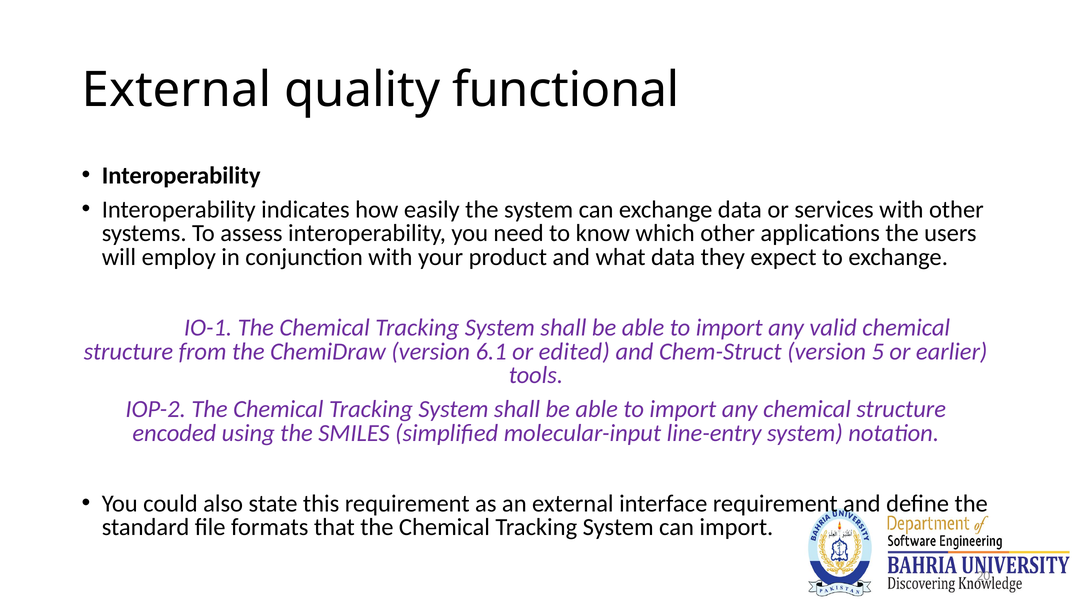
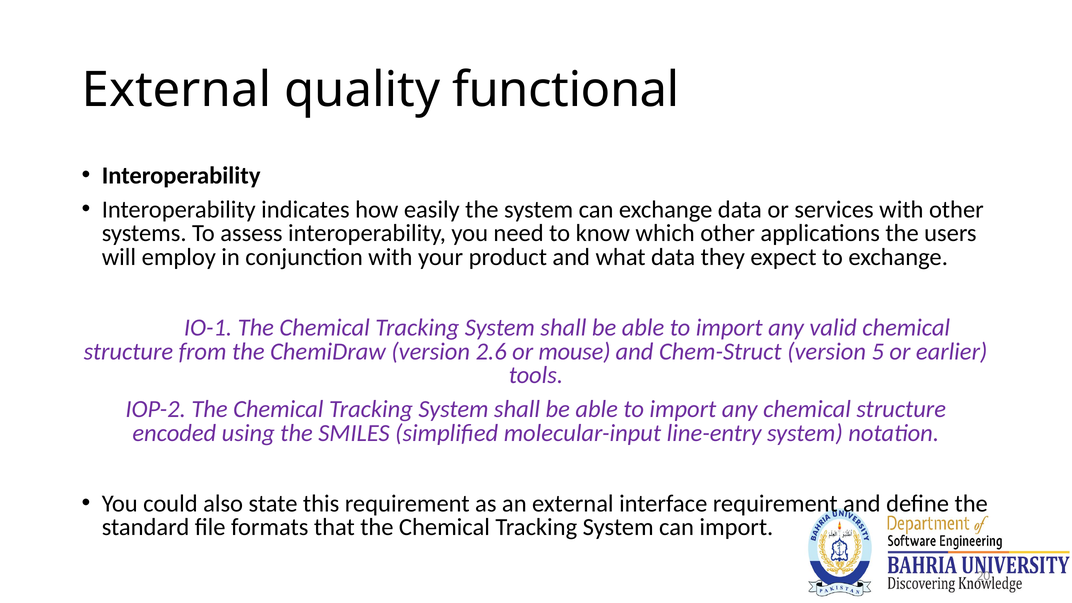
6.1: 6.1 -> 2.6
edited: edited -> mouse
